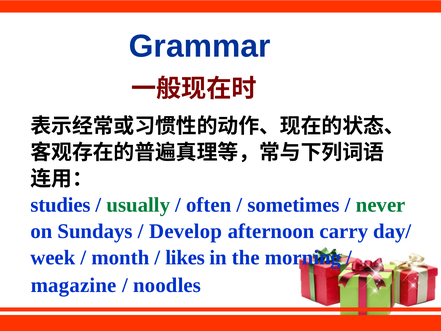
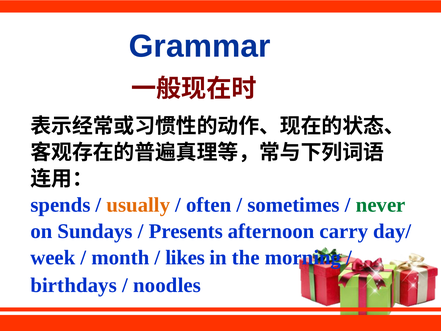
studies: studies -> spends
usually colour: green -> orange
Develop: Develop -> Presents
magazine: magazine -> birthdays
